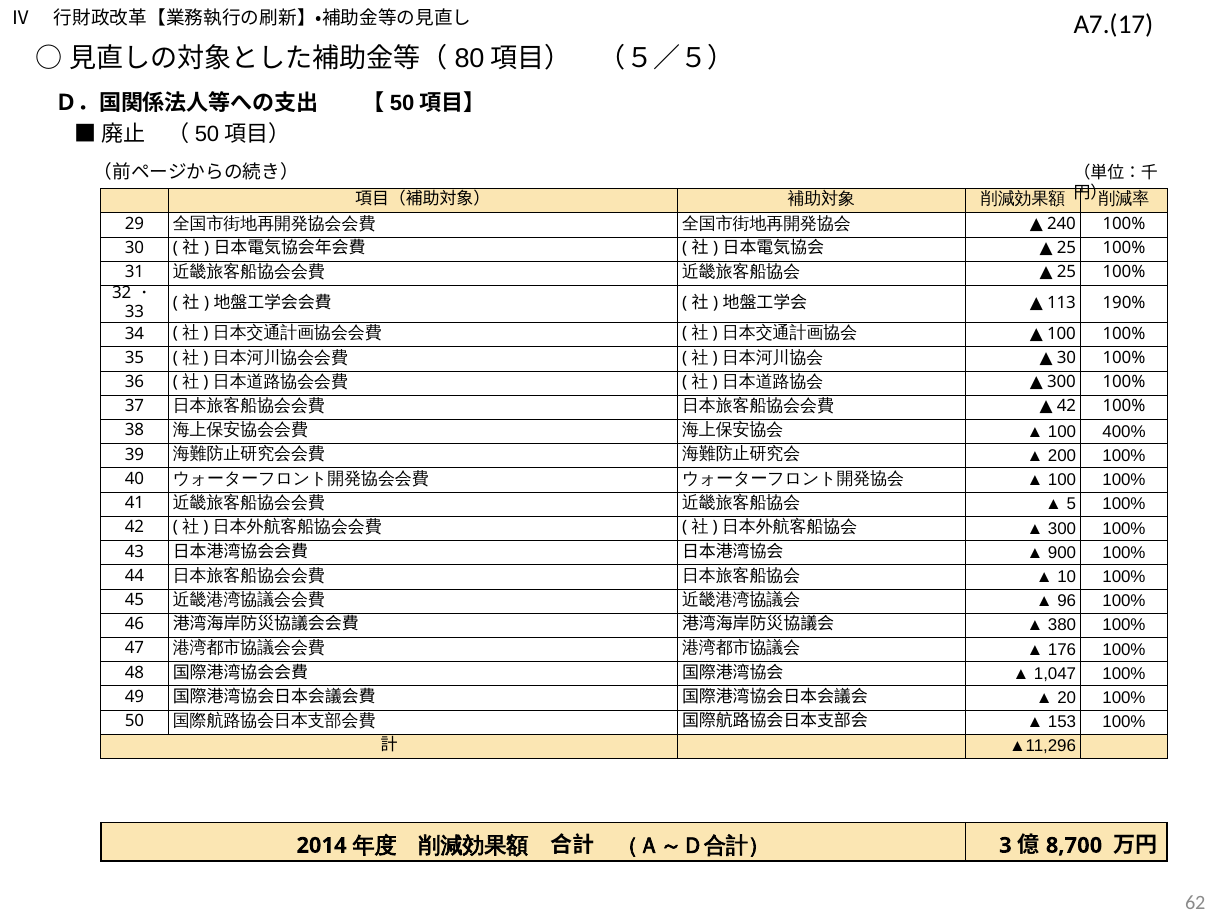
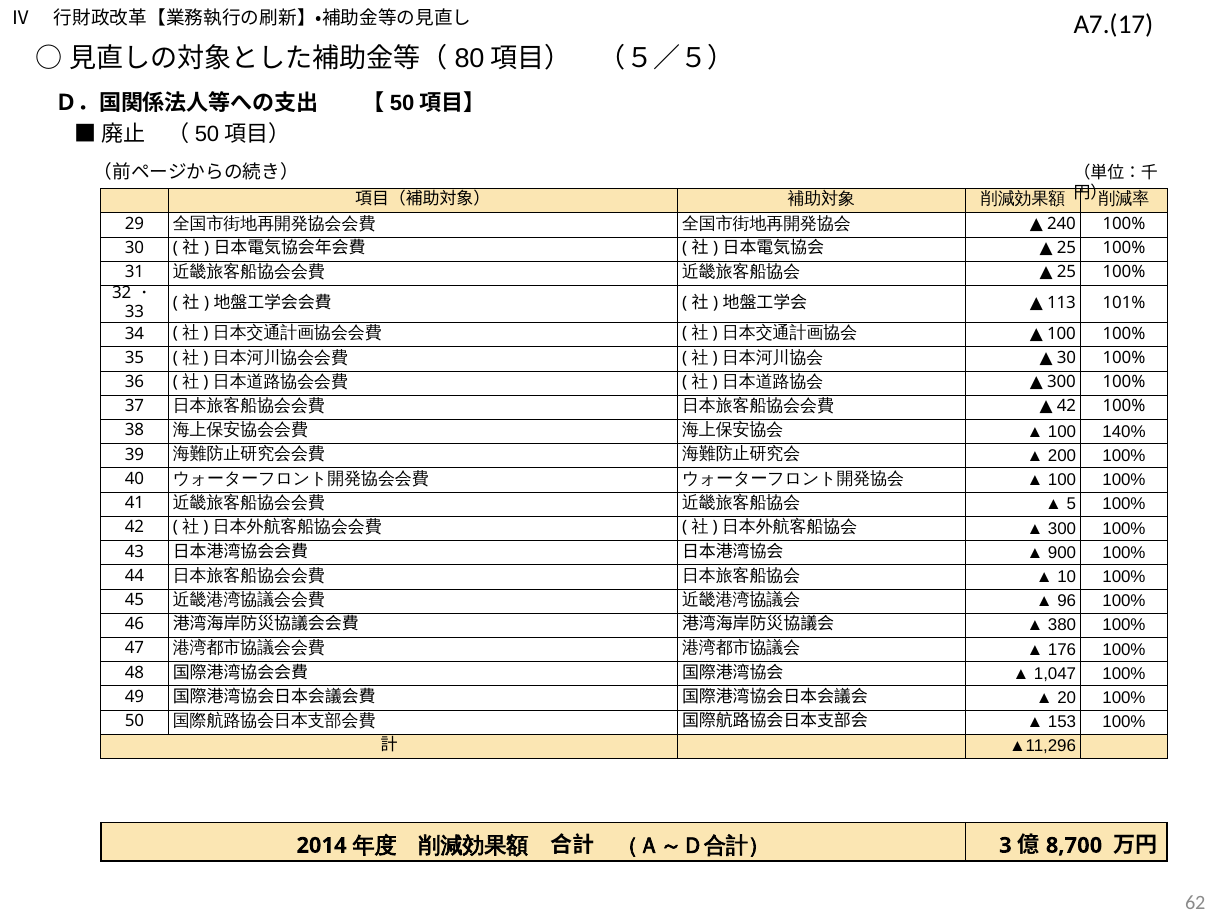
190%: 190% -> 101%
400%: 400% -> 140%
